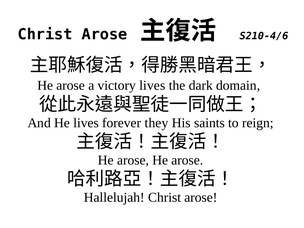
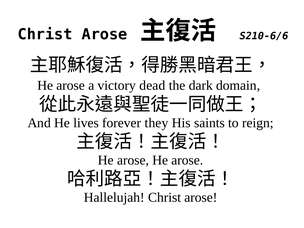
S210-4/6: S210-4/6 -> S210-6/6
victory lives: lives -> dead
